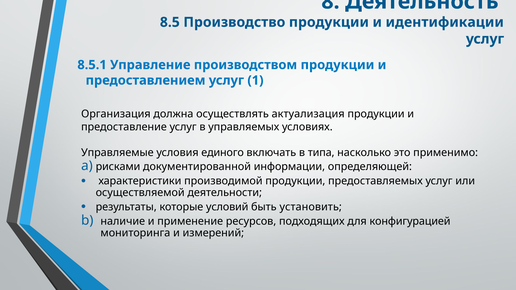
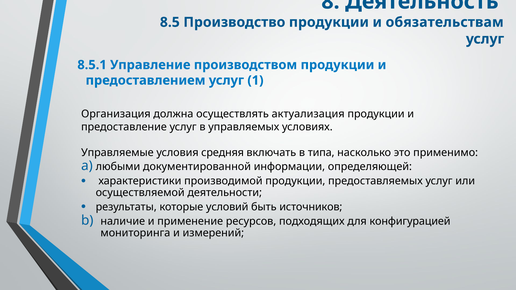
идентификации: идентификации -> обязательствам
единого: единого -> средняя
рисками: рисками -> любыми
установить: установить -> источников
